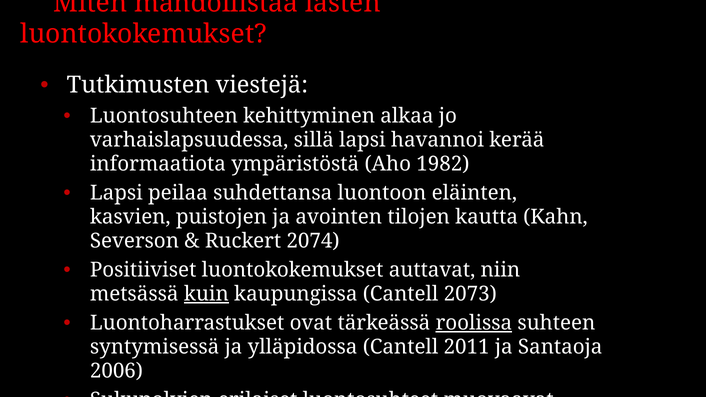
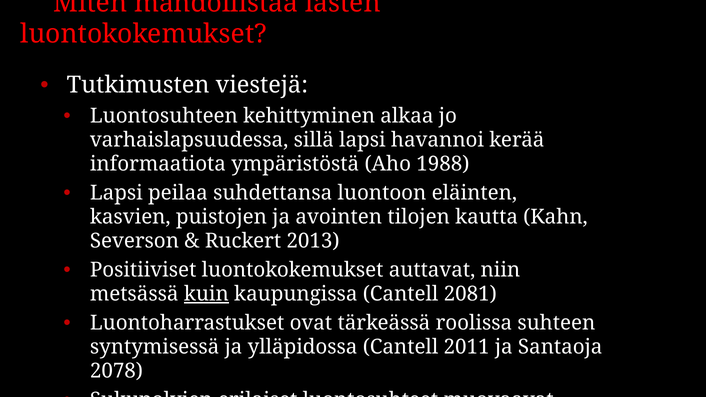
1982: 1982 -> 1988
2074: 2074 -> 2013
2073: 2073 -> 2081
roolissa underline: present -> none
2006: 2006 -> 2078
